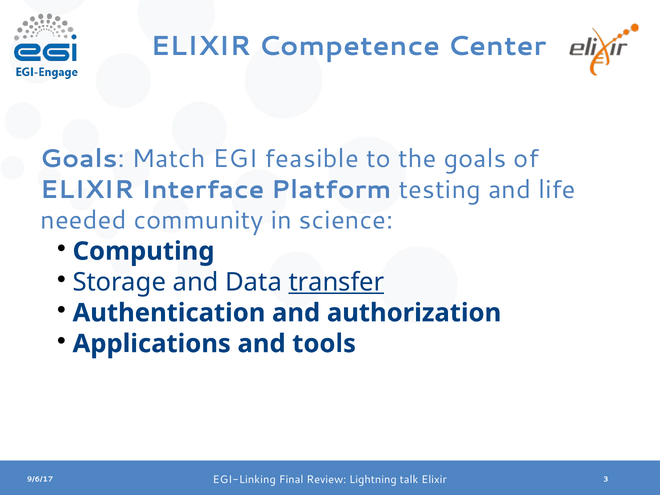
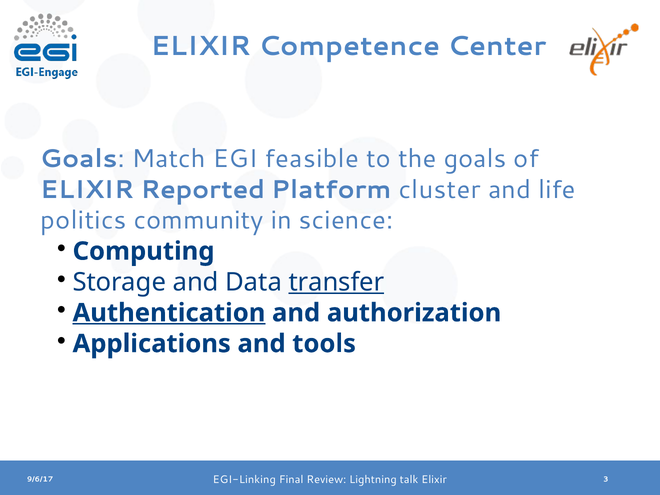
Interface: Interface -> Reported
testing: testing -> cluster
needed: needed -> politics
Authentication underline: none -> present
